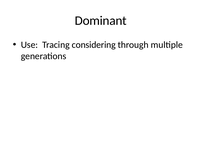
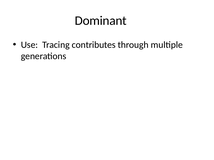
considering: considering -> contributes
